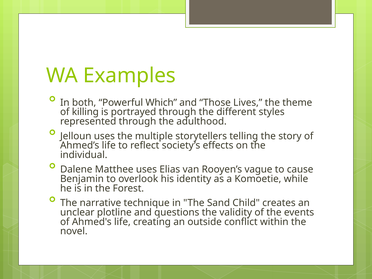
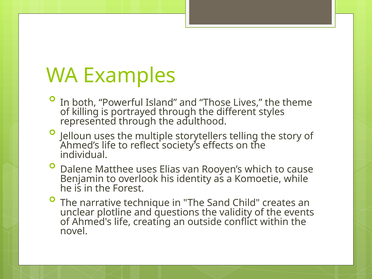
Which: Which -> Island
vague: vague -> which
